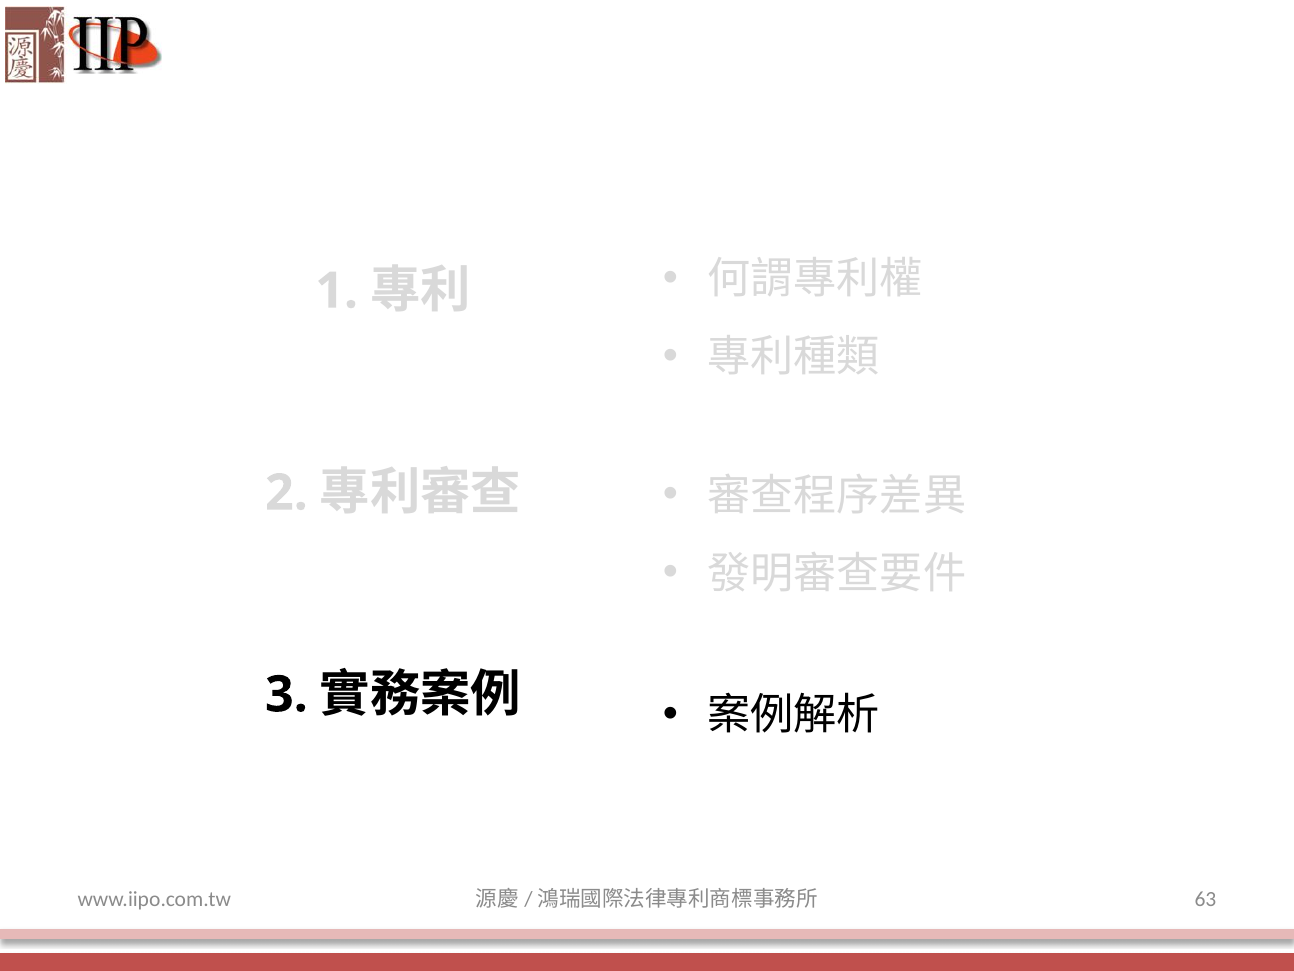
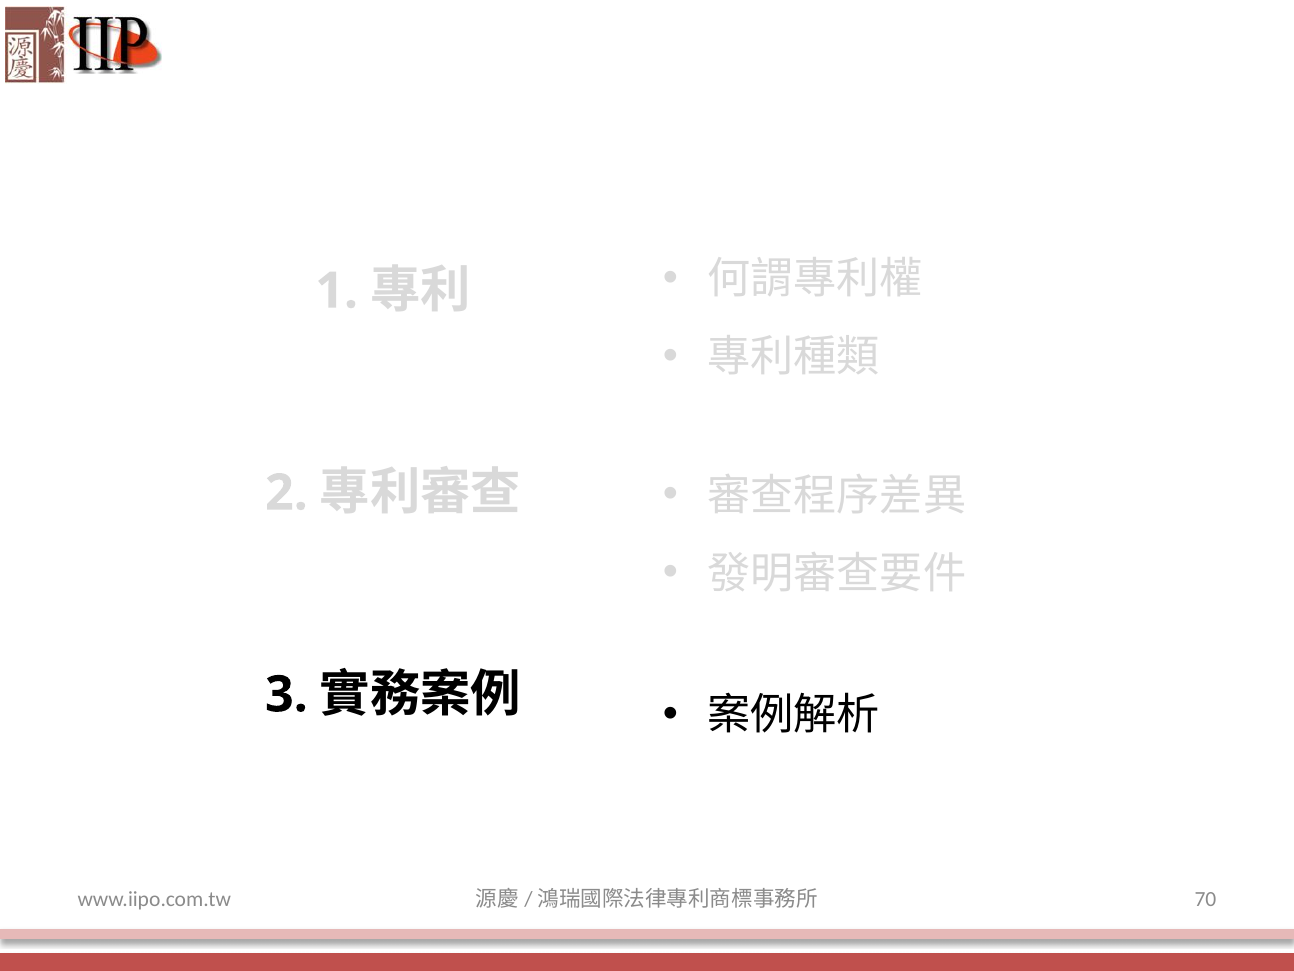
63: 63 -> 70
